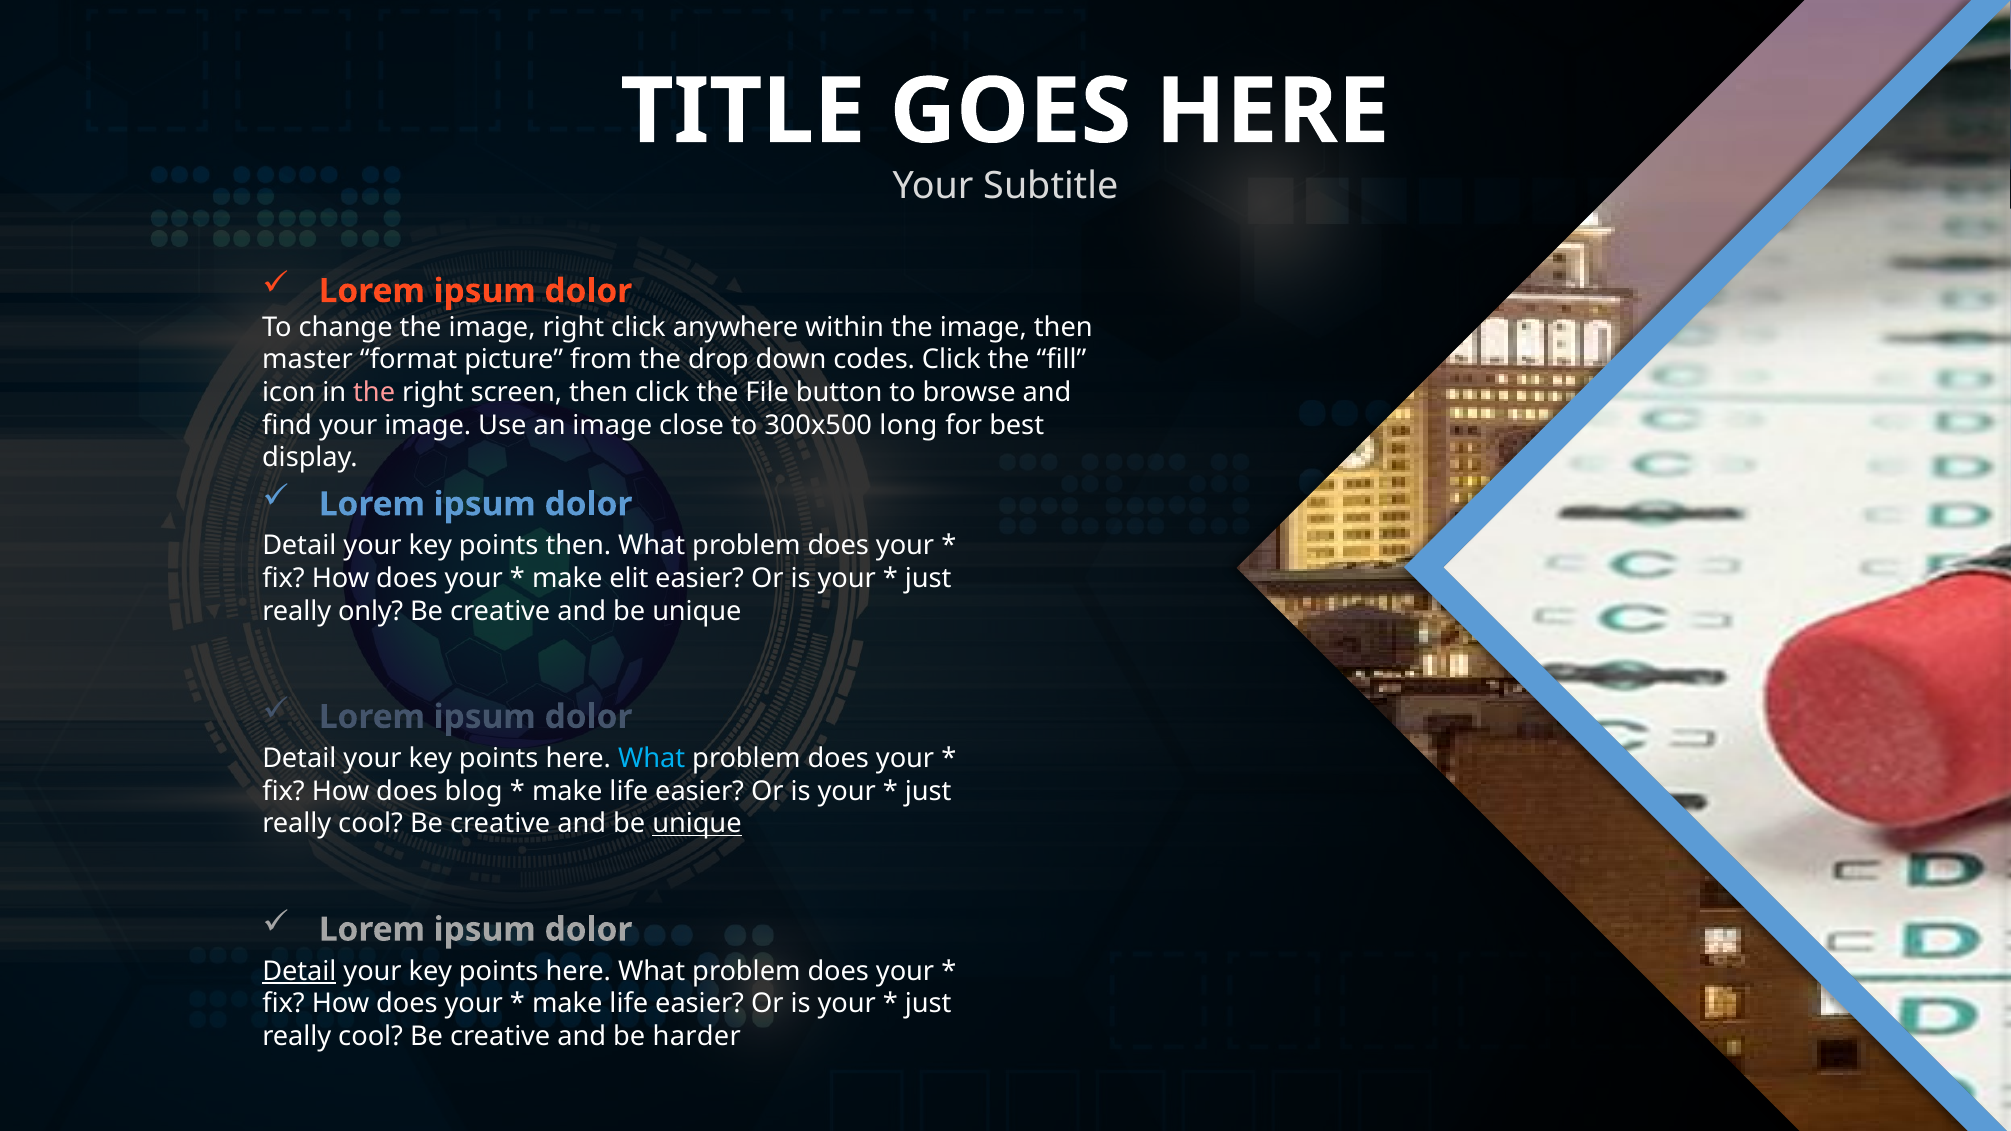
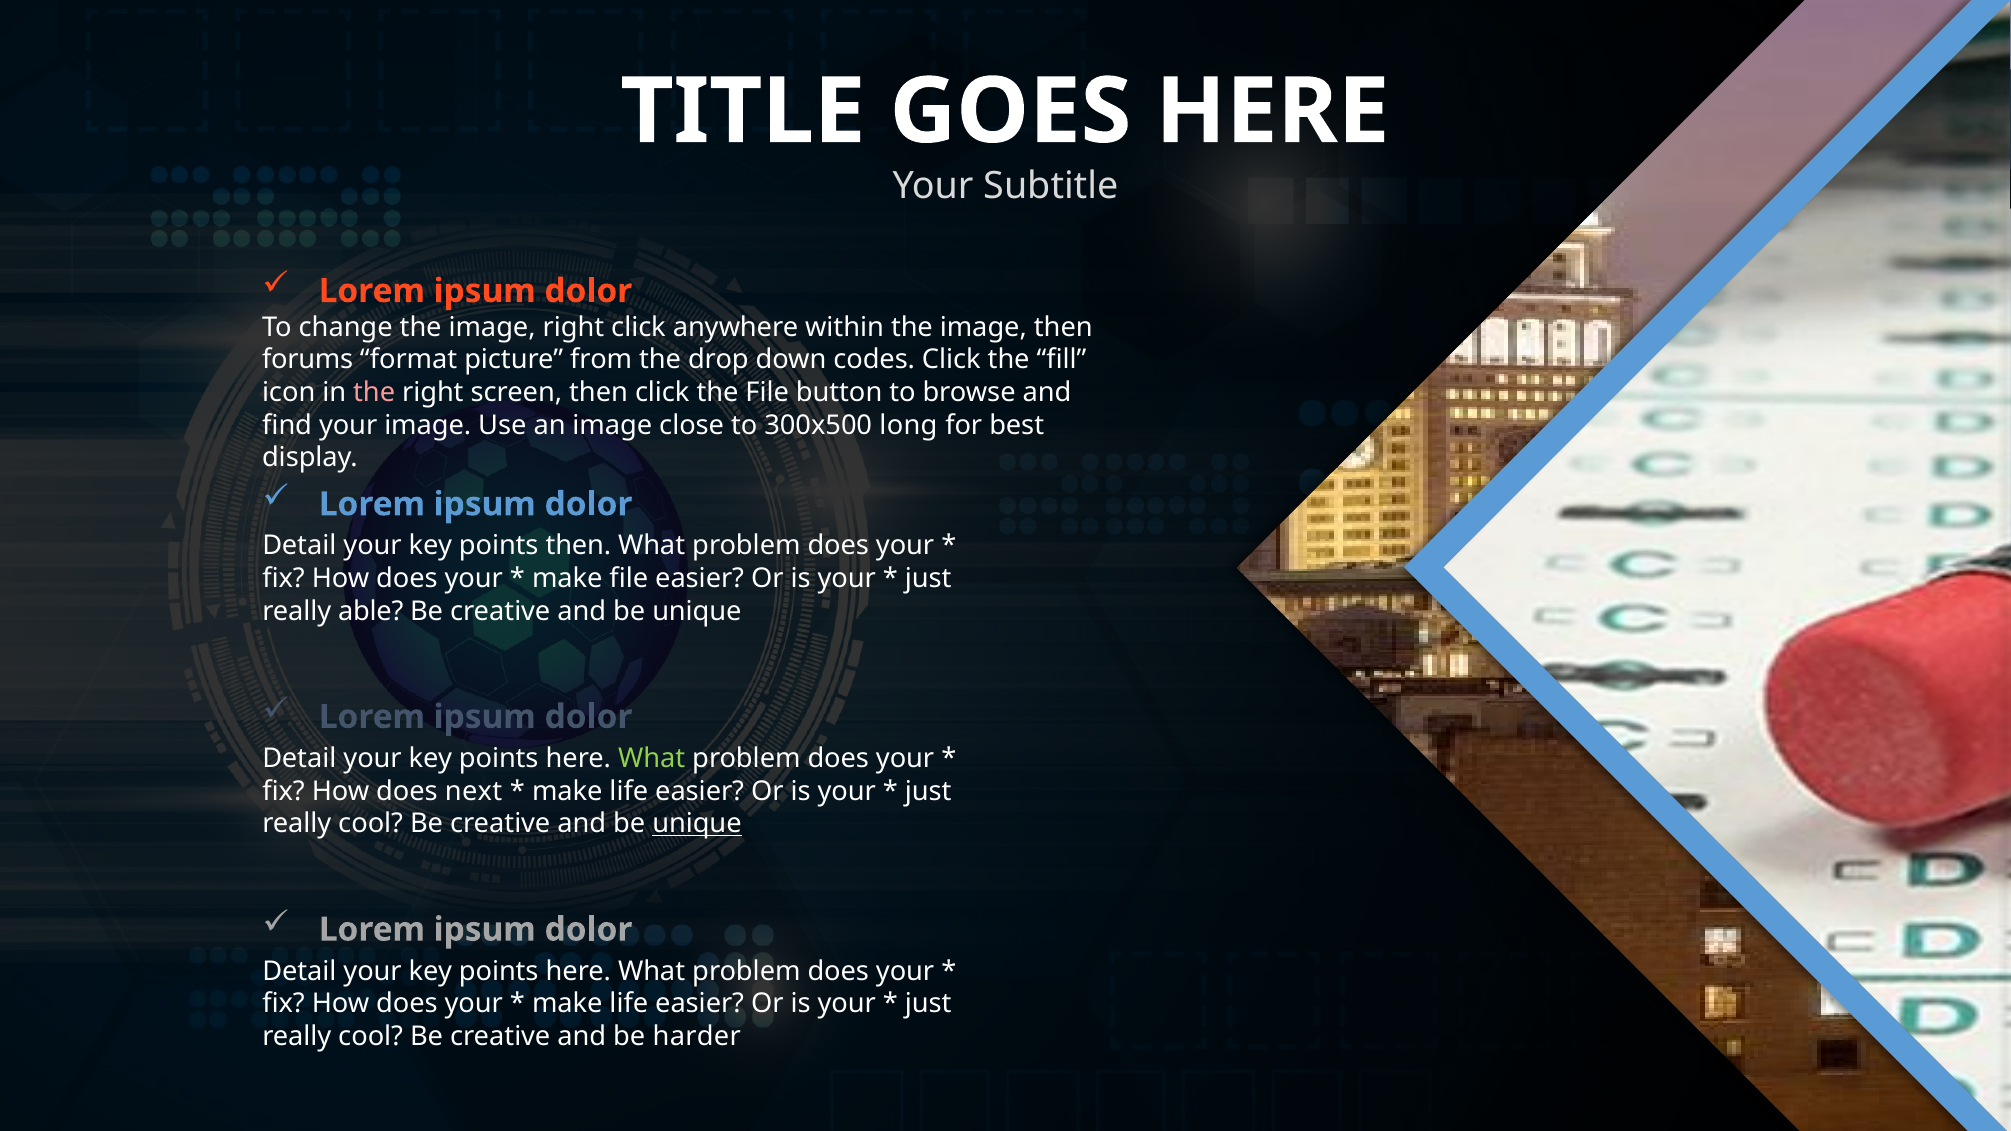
master: master -> forums
make elit: elit -> file
only: only -> able
What at (652, 758) colour: light blue -> light green
blog: blog -> next
Detail at (299, 971) underline: present -> none
